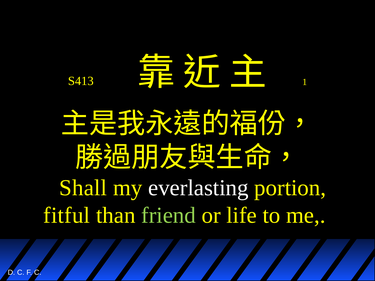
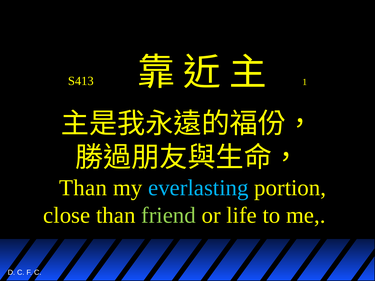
Shall at (83, 188): Shall -> Than
everlasting colour: white -> light blue
fitful: fitful -> close
